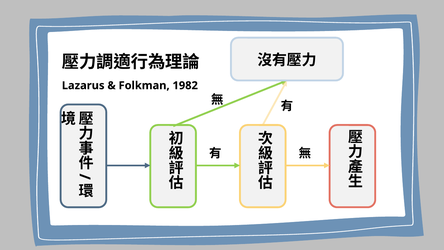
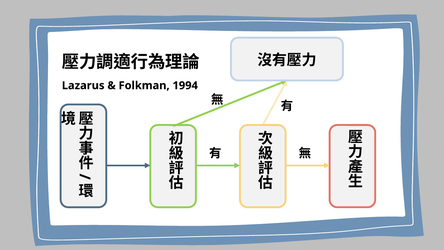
1982: 1982 -> 1994
